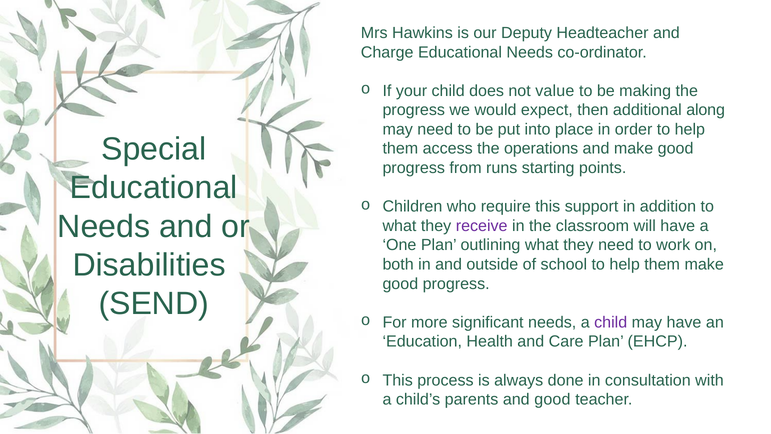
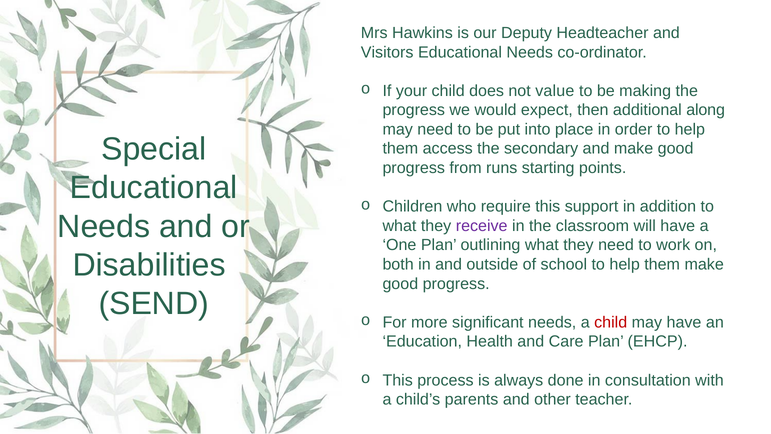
Charge: Charge -> Visitors
operations: operations -> secondary
child at (611, 322) colour: purple -> red
and good: good -> other
